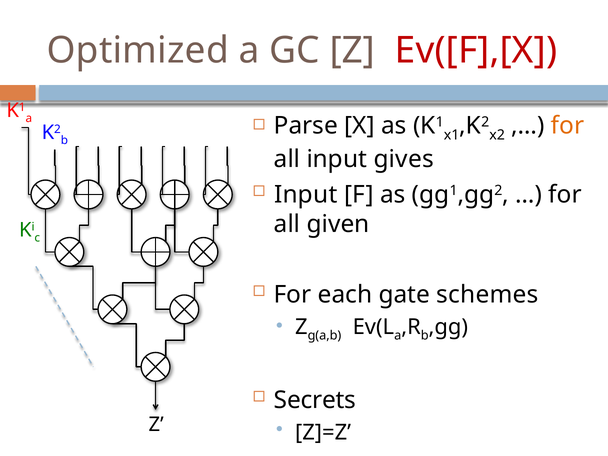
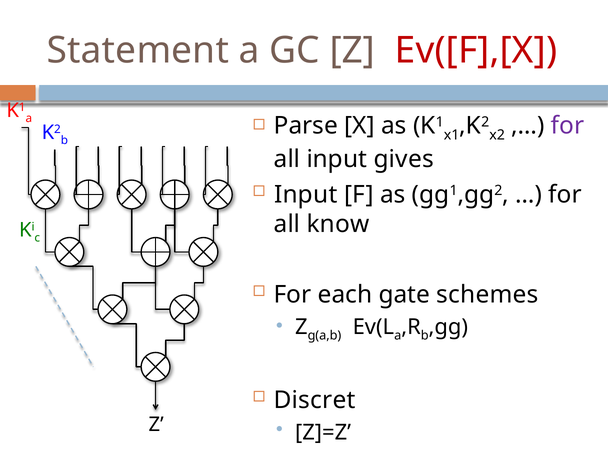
Optimized: Optimized -> Statement
for at (568, 126) colour: orange -> purple
given: given -> know
Secrets: Secrets -> Discret
